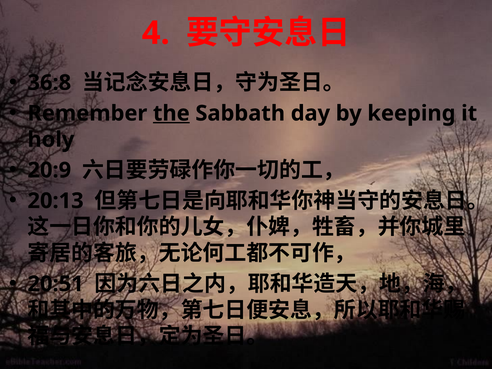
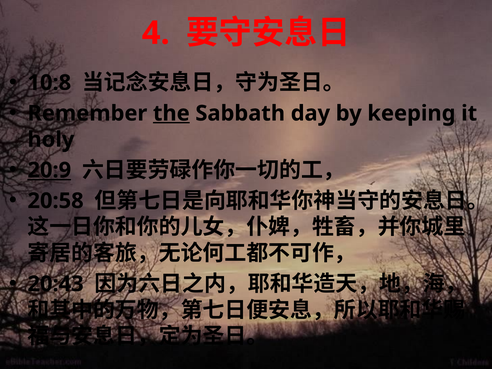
36:8: 36:8 -> 10:8
20:9 underline: none -> present
20:13: 20:13 -> 20:58
20:51: 20:51 -> 20:43
